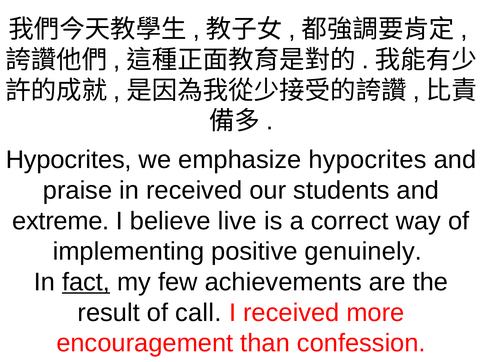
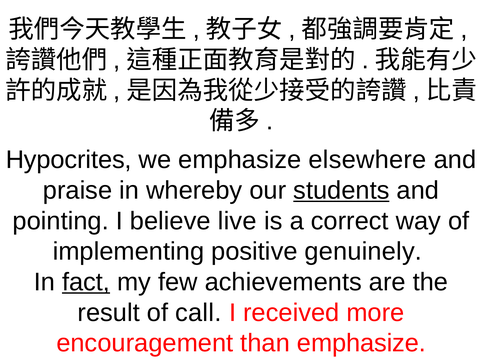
emphasize hypocrites: hypocrites -> elsewhere
in received: received -> whereby
students underline: none -> present
extreme: extreme -> pointing
than confession: confession -> emphasize
